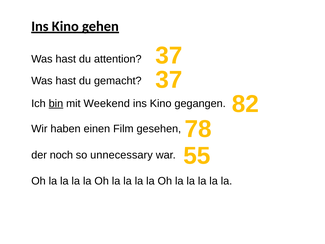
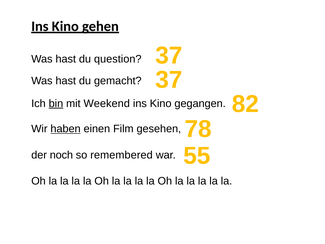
attention: attention -> question
haben underline: none -> present
unnecessary: unnecessary -> remembered
